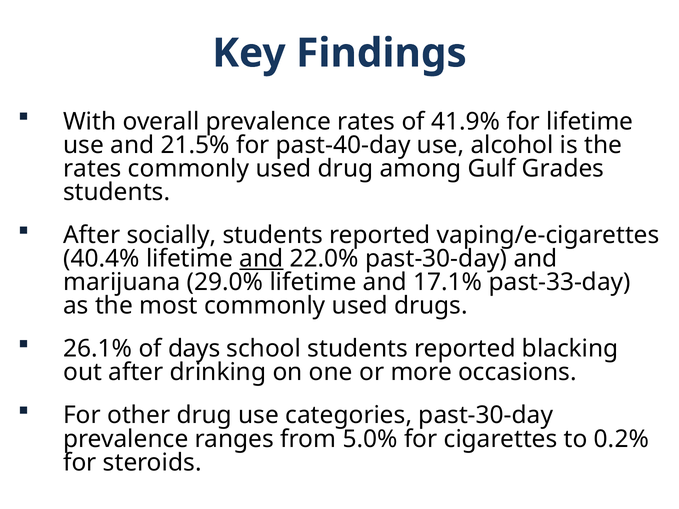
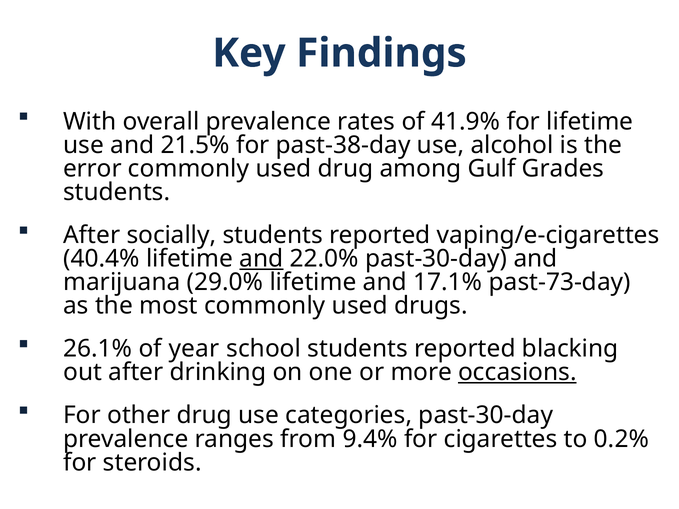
past-40-day: past-40-day -> past-38-day
rates at (92, 169): rates -> error
past-33-day: past-33-day -> past-73-day
days: days -> year
occasions underline: none -> present
5.0%: 5.0% -> 9.4%
